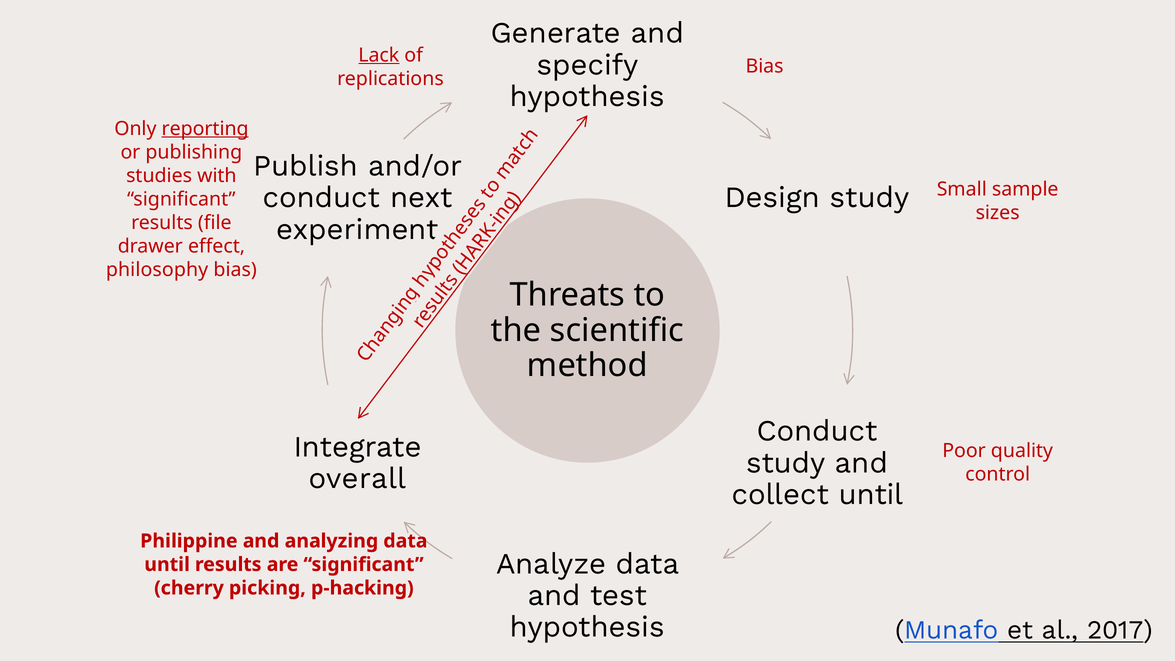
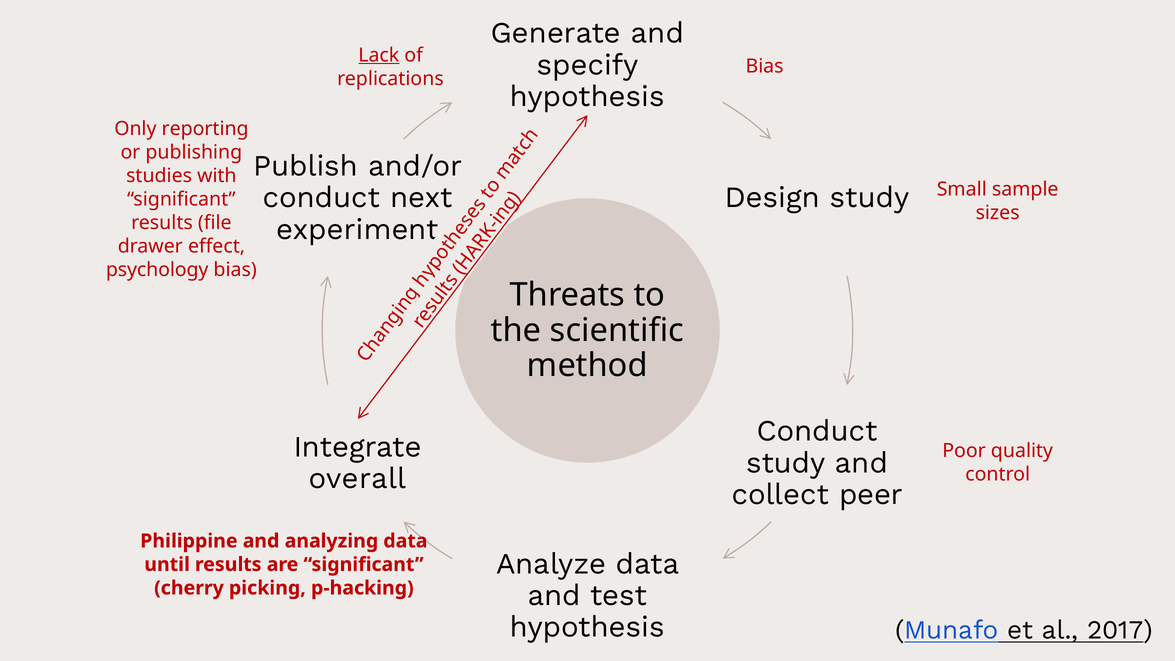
reporting underline: present -> none
philosophy: philosophy -> psychology
until at (871, 495): until -> peer
